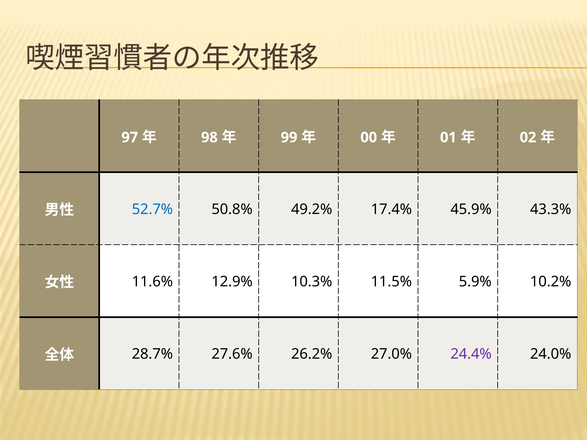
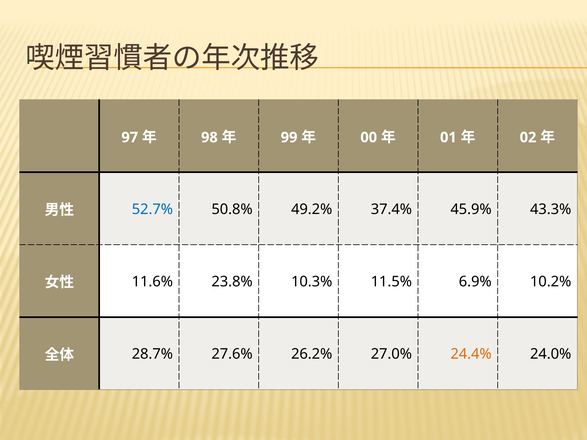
17.4%: 17.4% -> 37.4%
12.9%: 12.9% -> 23.8%
5.9%: 5.9% -> 6.9%
24.4% colour: purple -> orange
